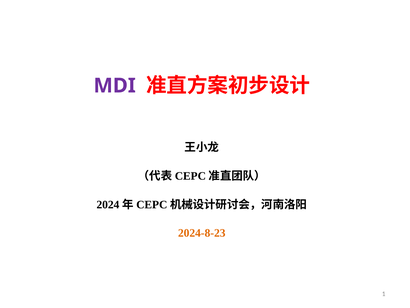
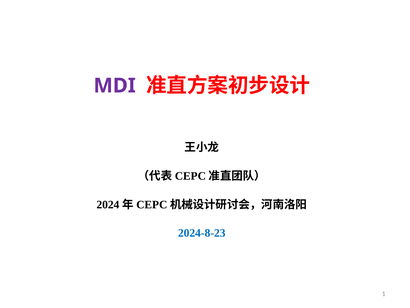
2024-8-23 colour: orange -> blue
